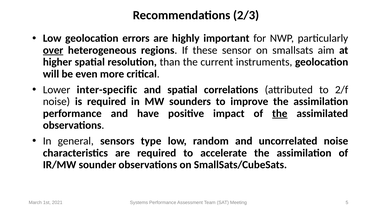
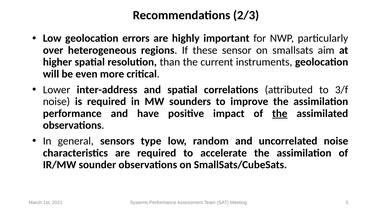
over underline: present -> none
inter-specific: inter-specific -> inter-address
2/f: 2/f -> 3/f
